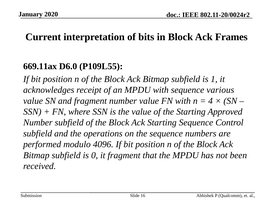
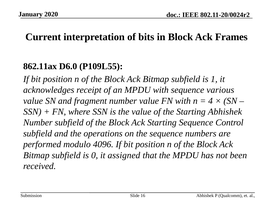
669.11ax: 669.11ax -> 862.11ax
Starting Approved: Approved -> Abhishek
it fragment: fragment -> assigned
